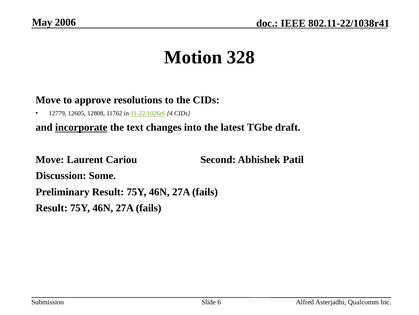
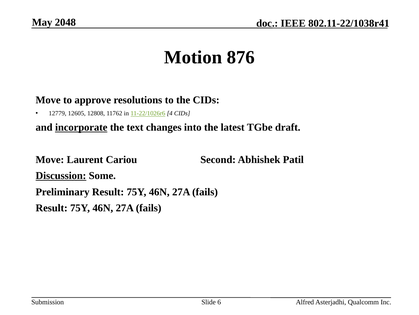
2006: 2006 -> 2048
328: 328 -> 876
Discussion underline: none -> present
